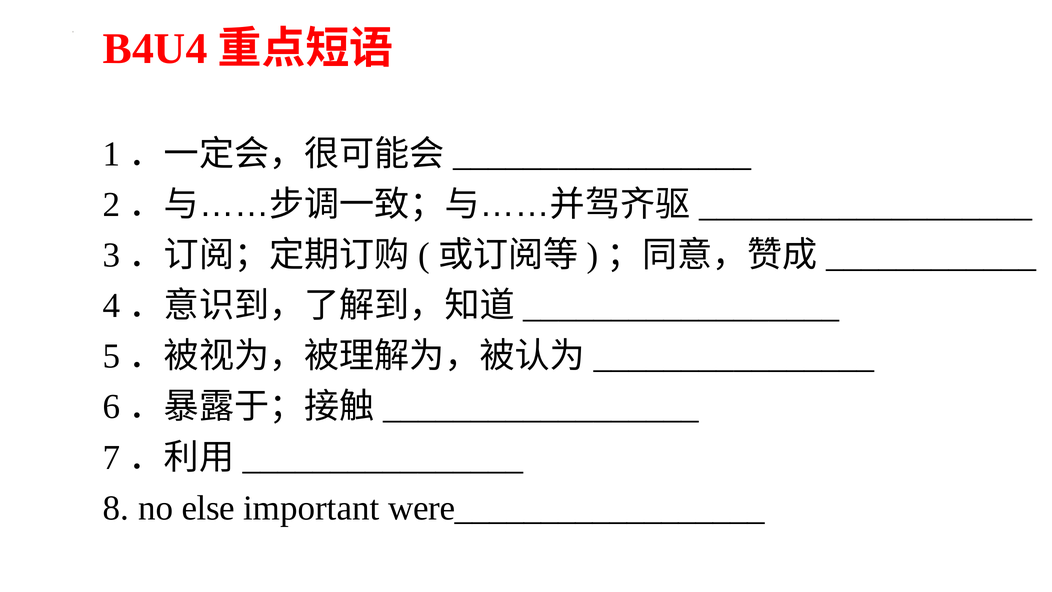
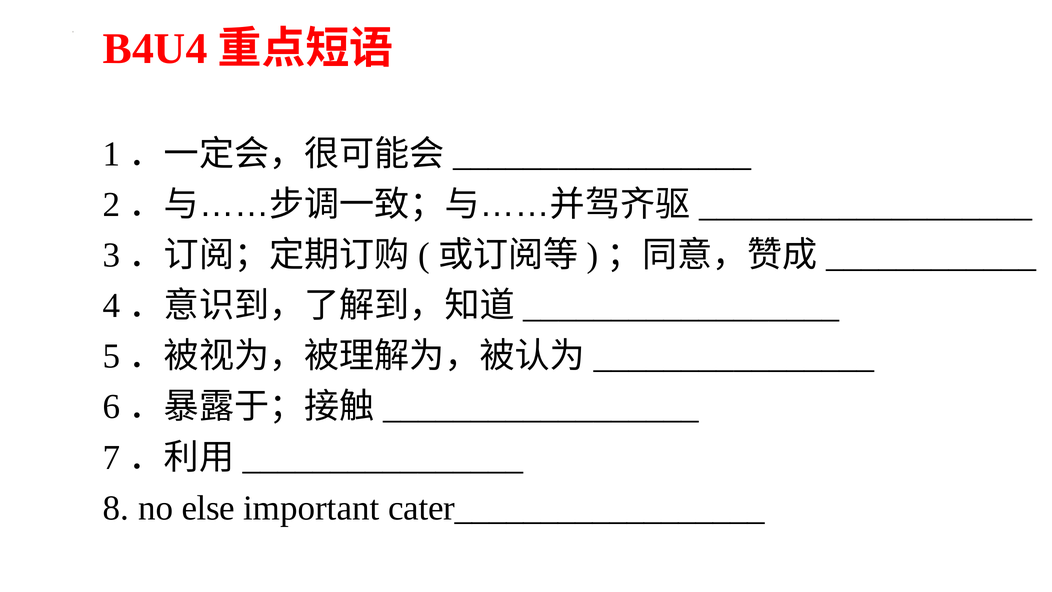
were__________________: were__________________ -> cater__________________
